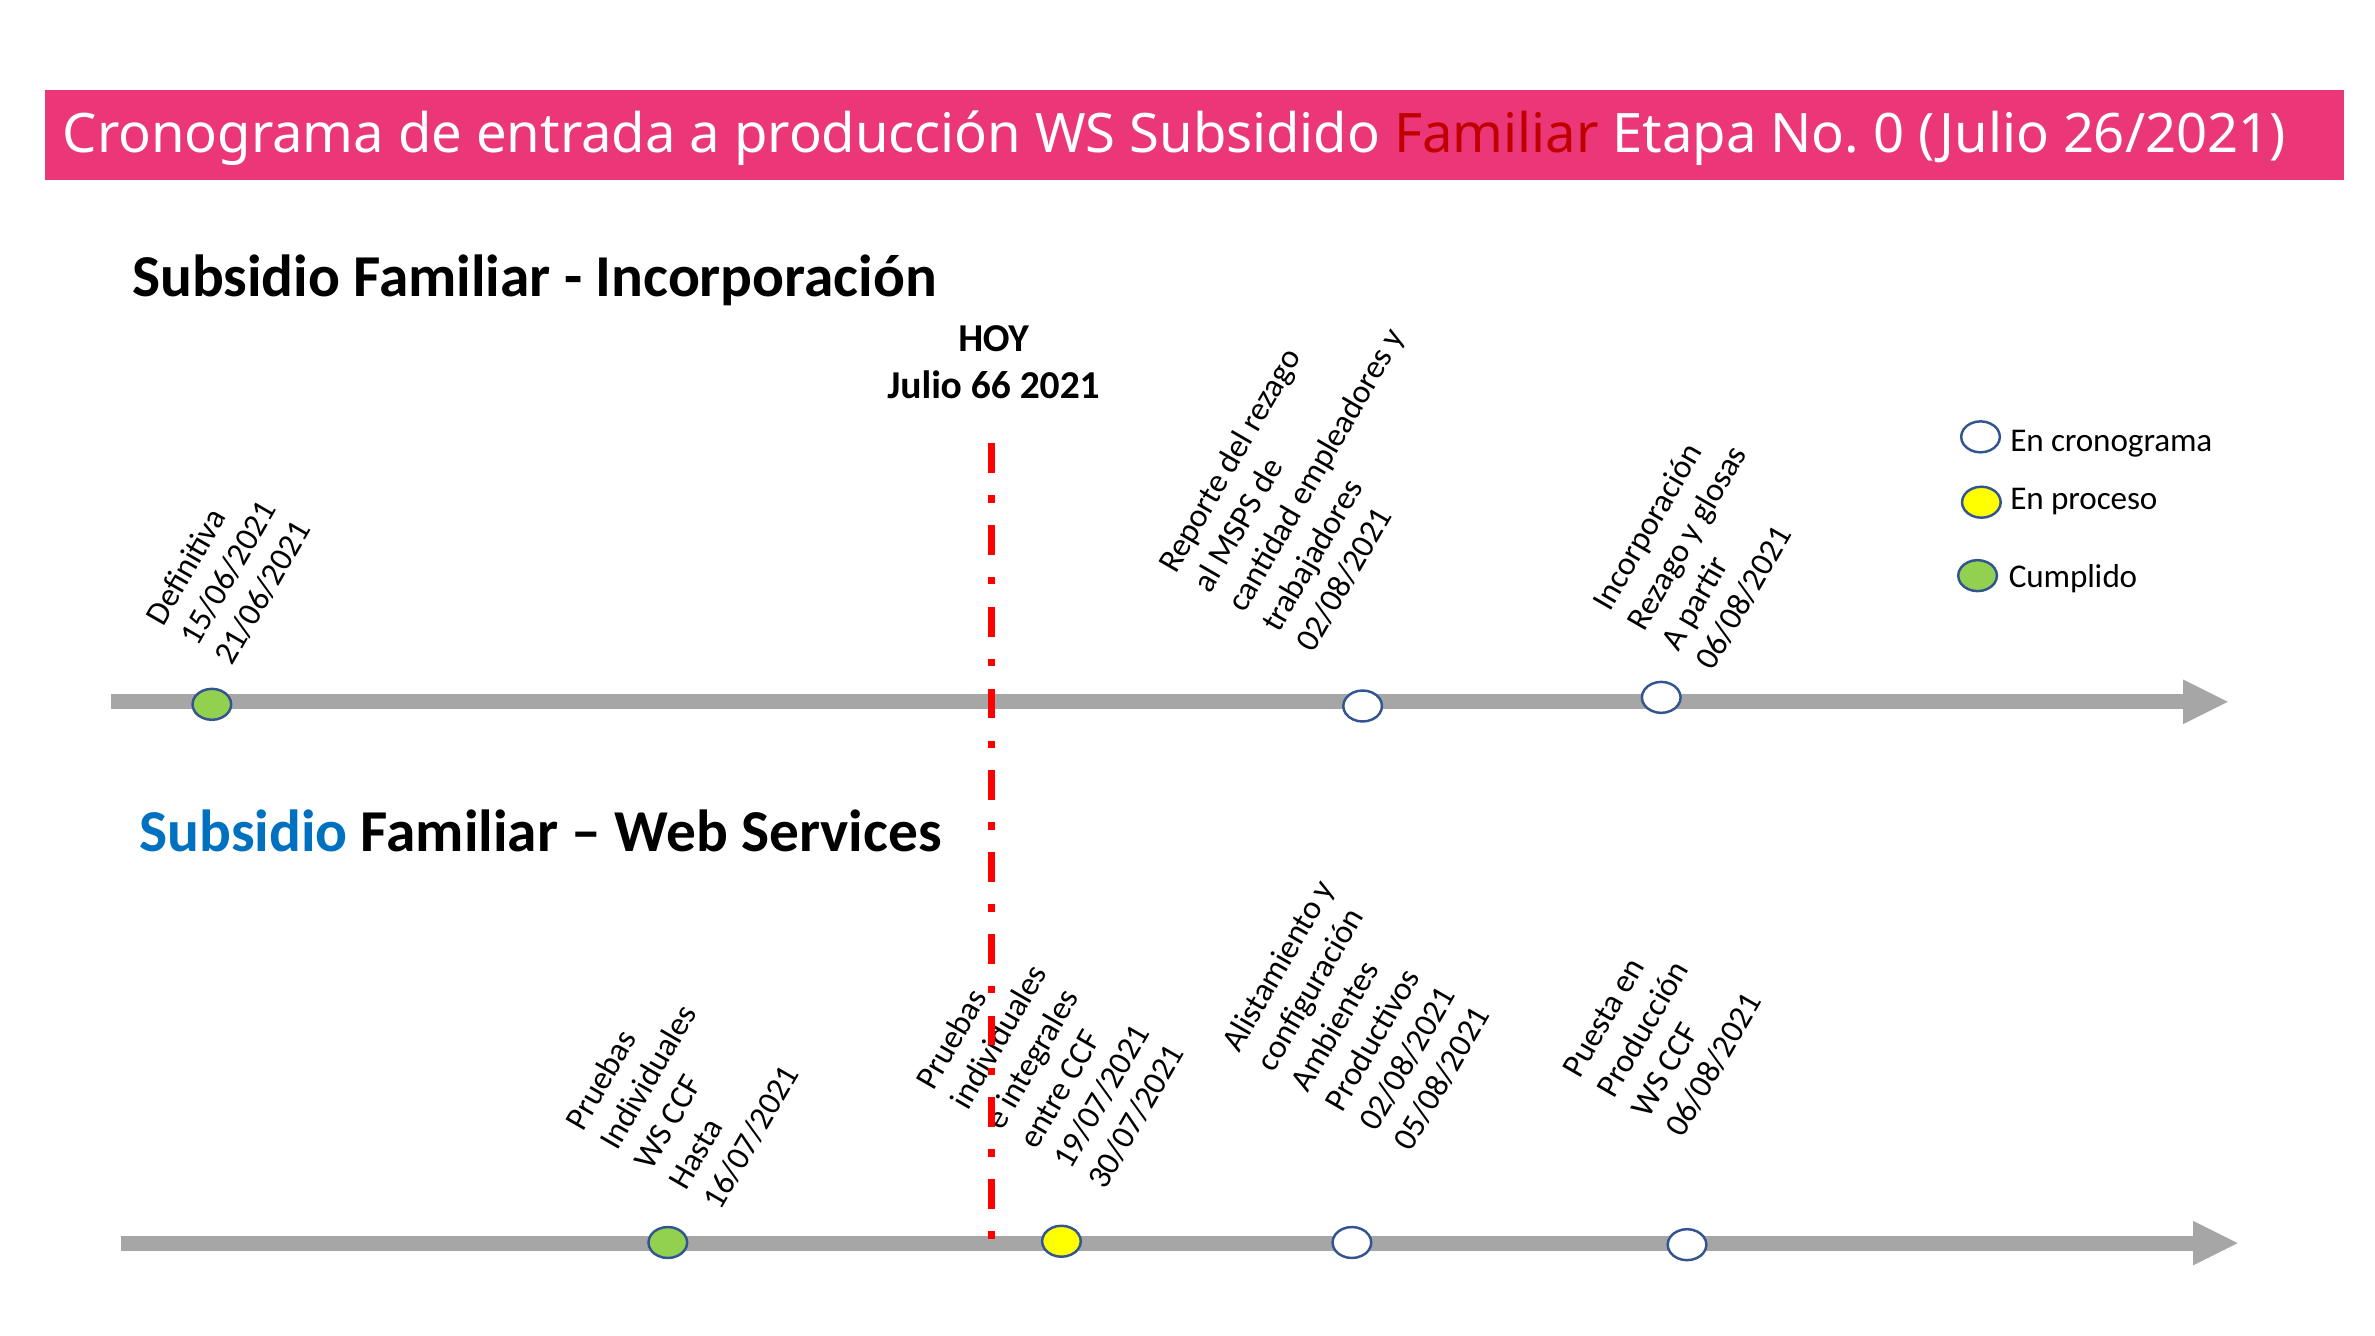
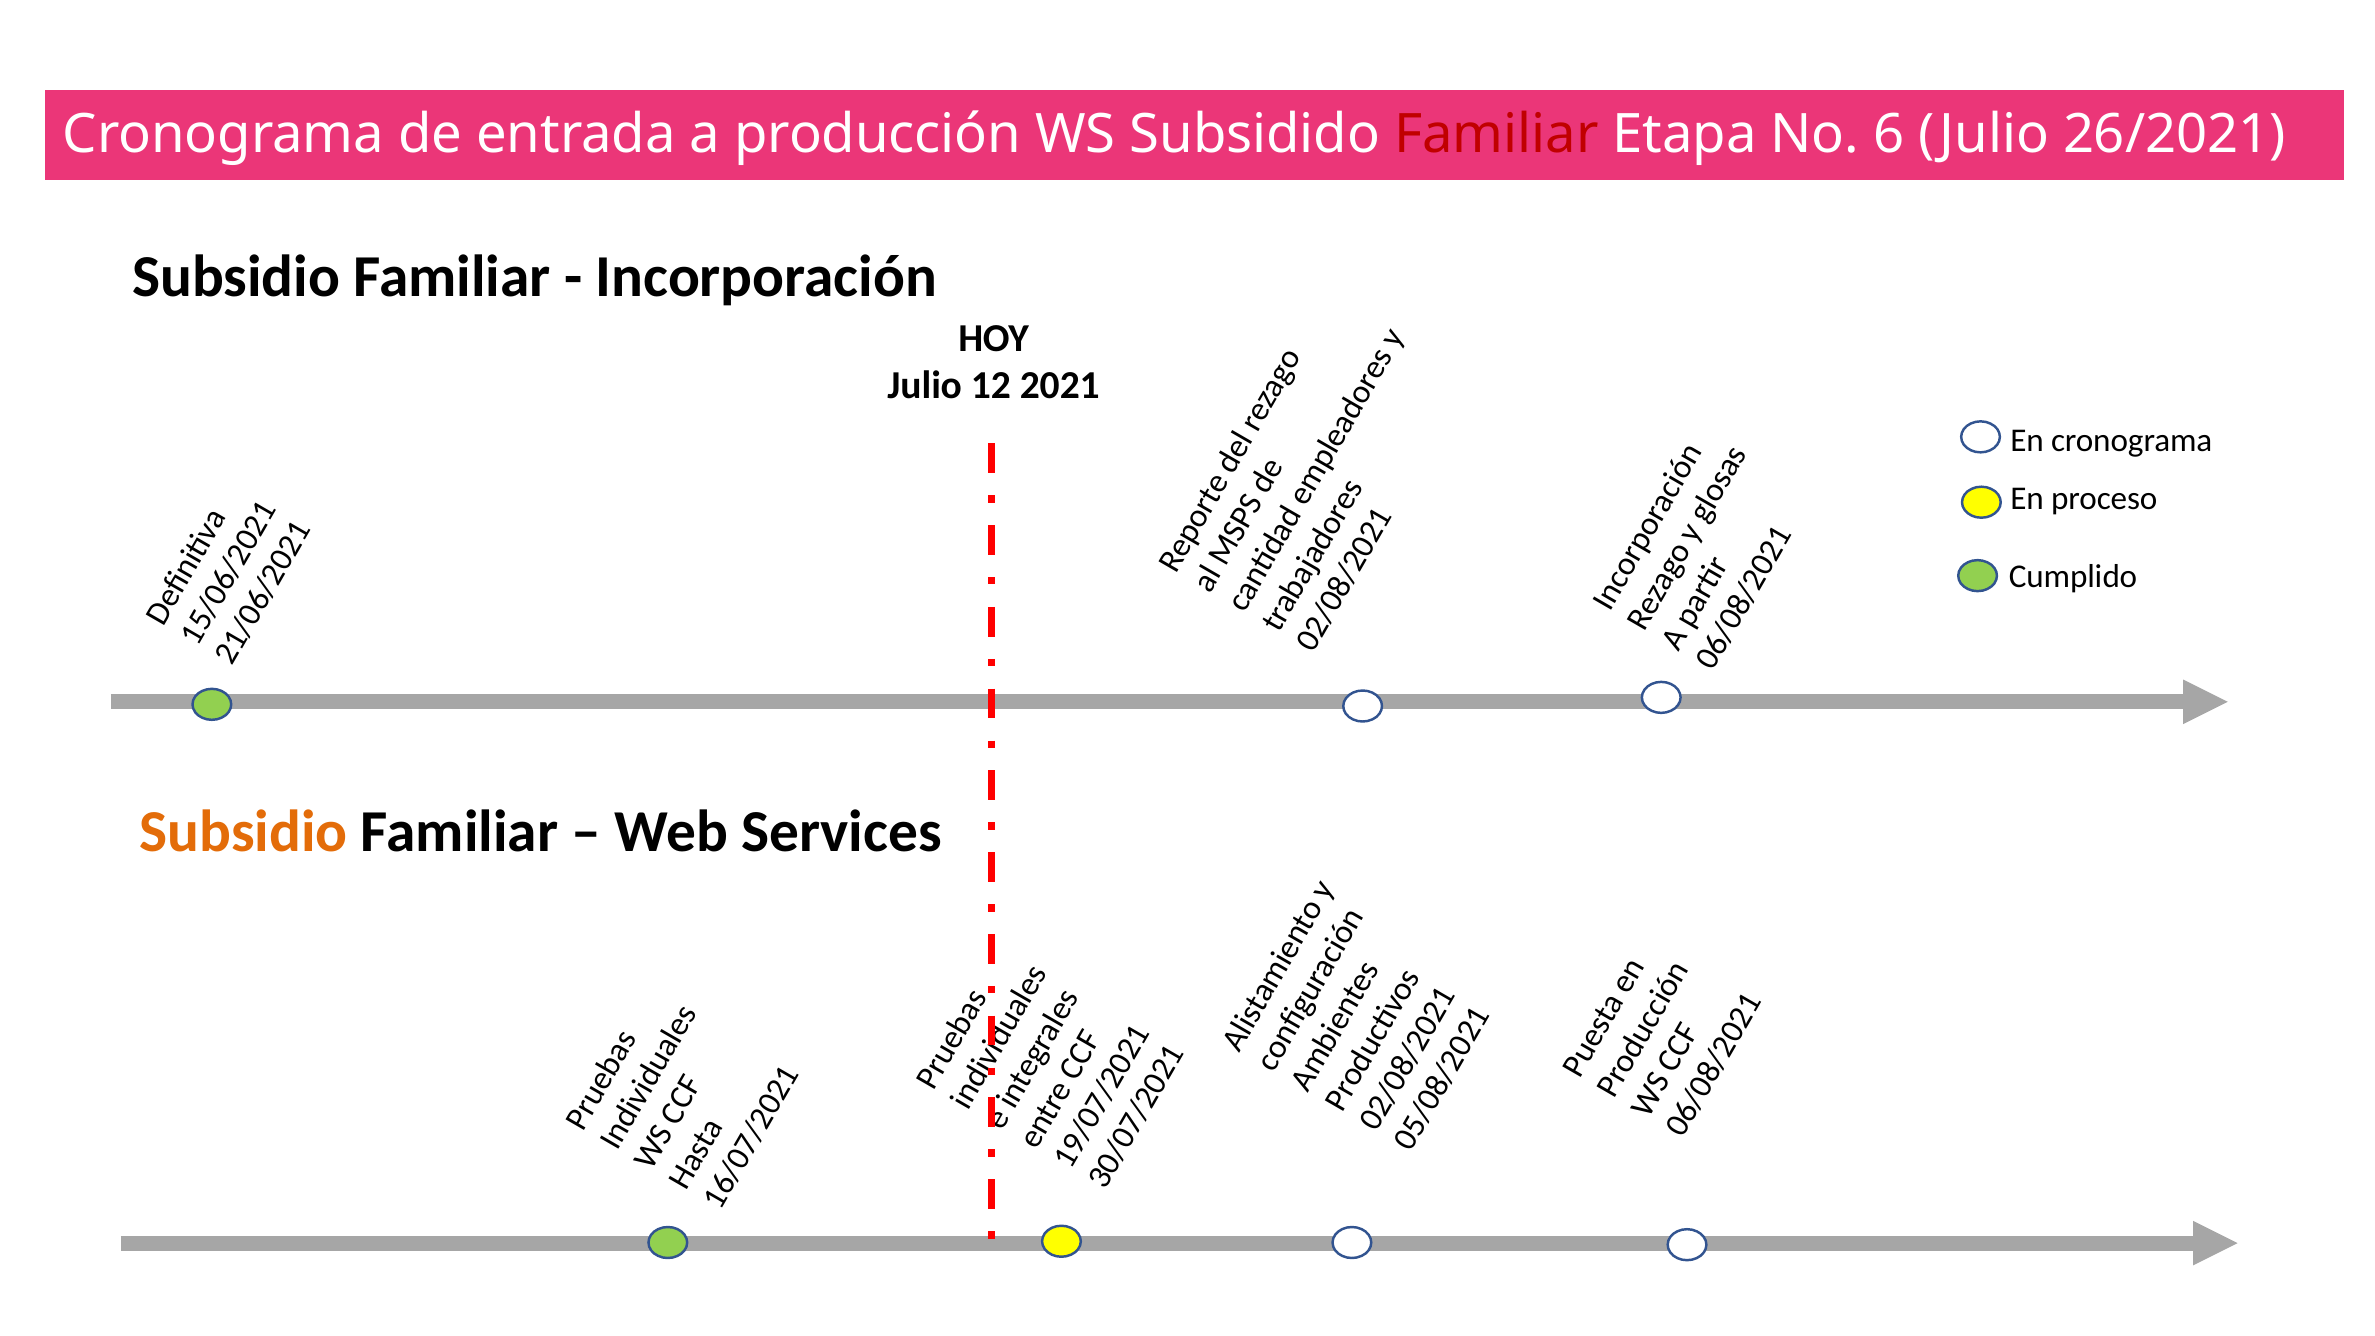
No 0: 0 -> 6
66: 66 -> 12
Subsidio at (243, 831) colour: blue -> orange
